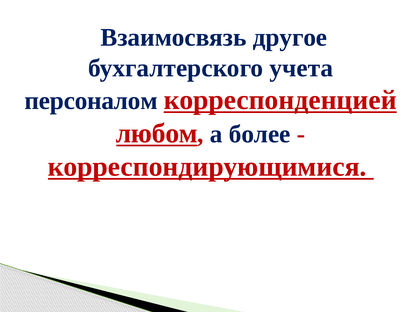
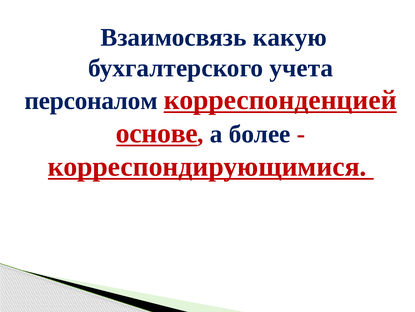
другое: другое -> какую
любом: любом -> основе
